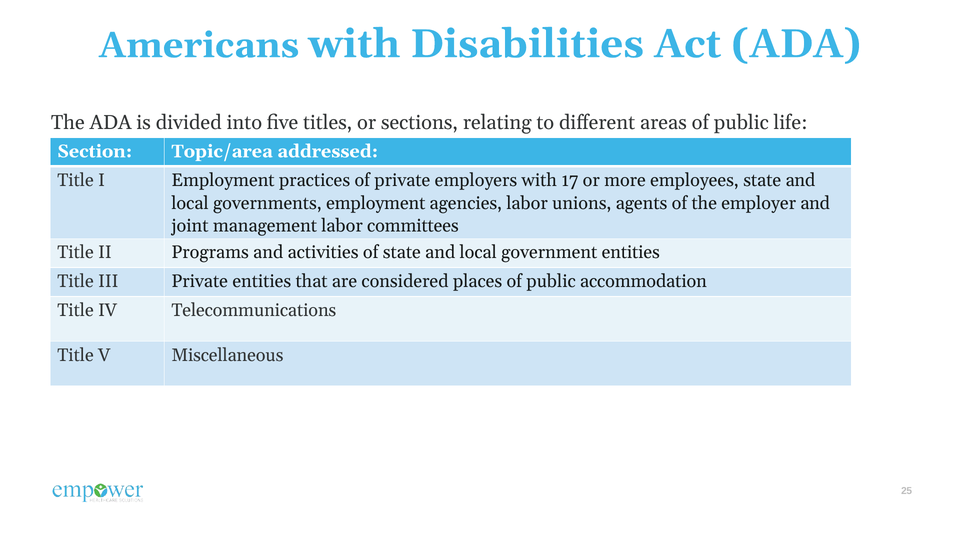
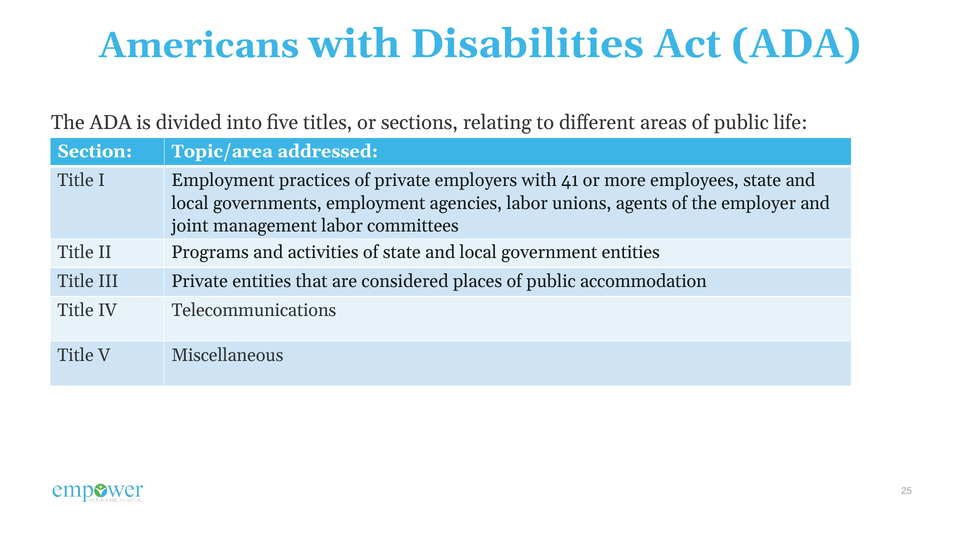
17: 17 -> 41
